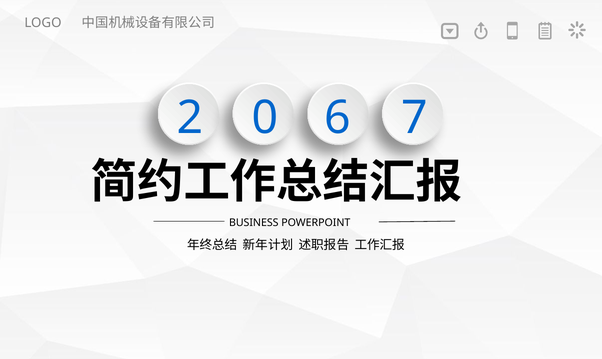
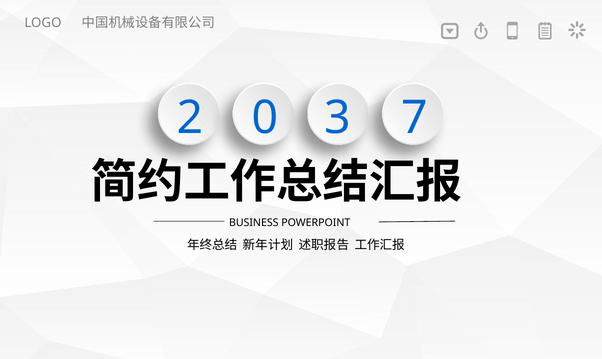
6: 6 -> 3
